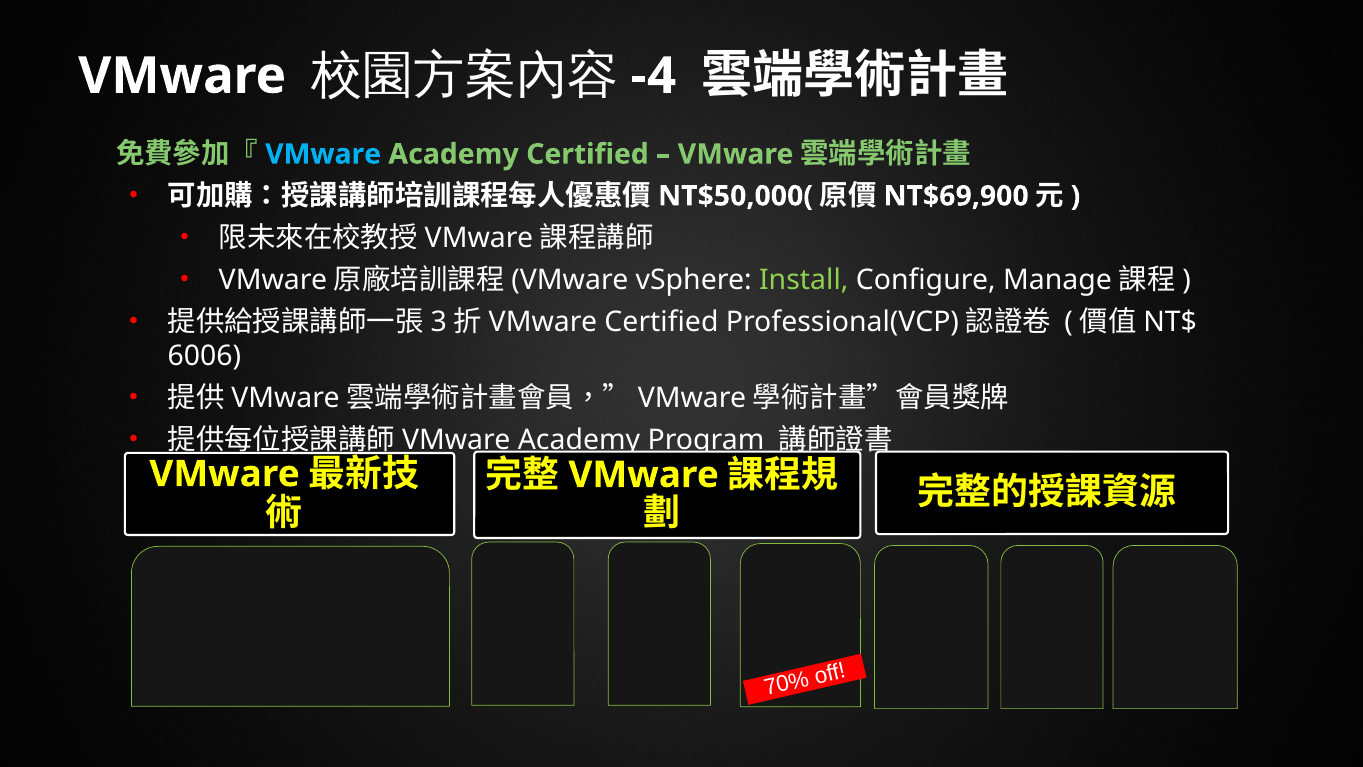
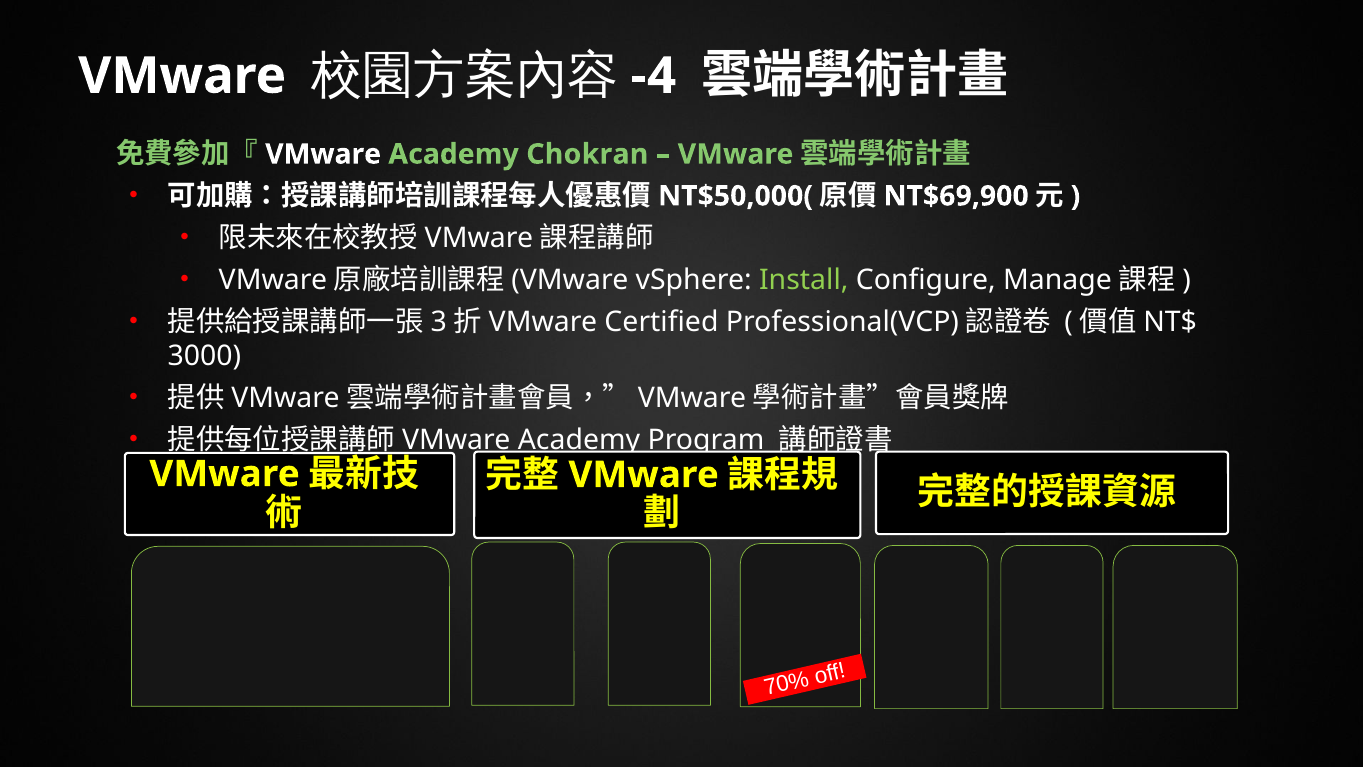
VMware at (323, 154) colour: light blue -> white
Academy Certified: Certified -> Chokran
6006: 6006 -> 3000
